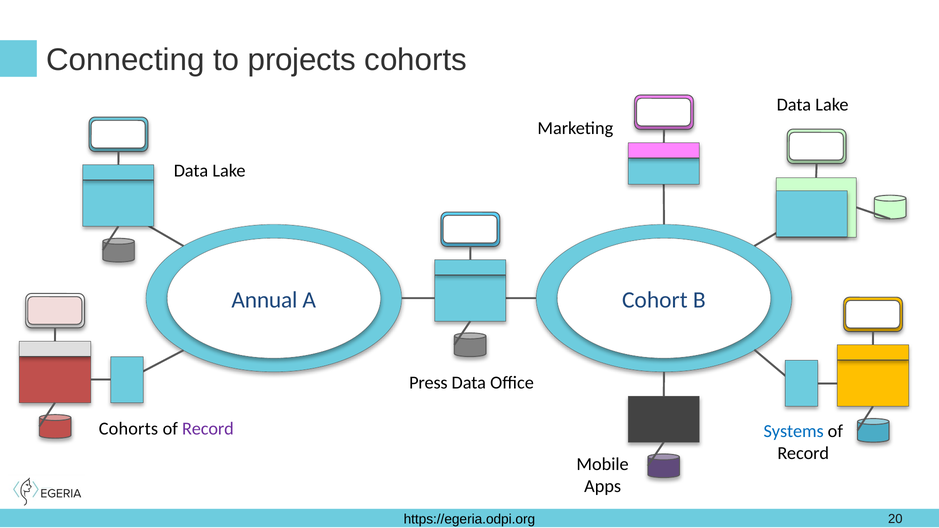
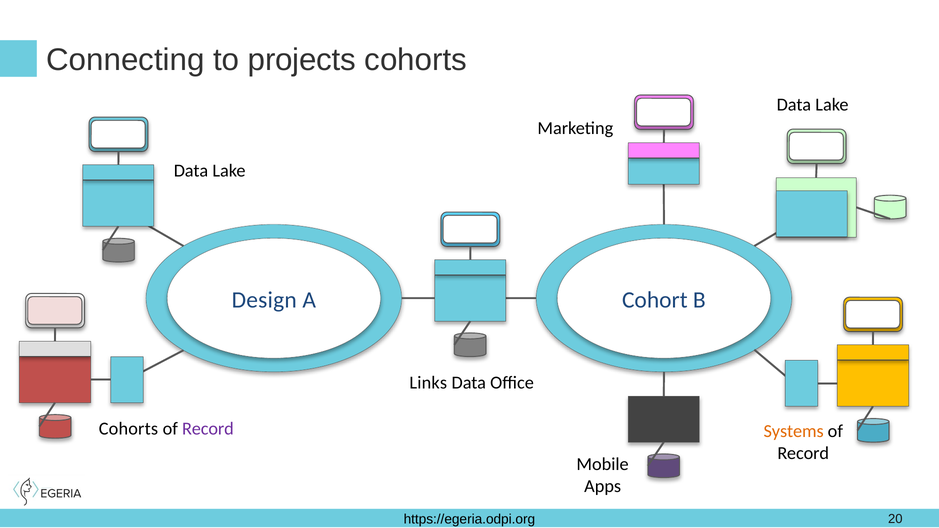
Annual: Annual -> Design
Press: Press -> Links
Systems colour: blue -> orange
